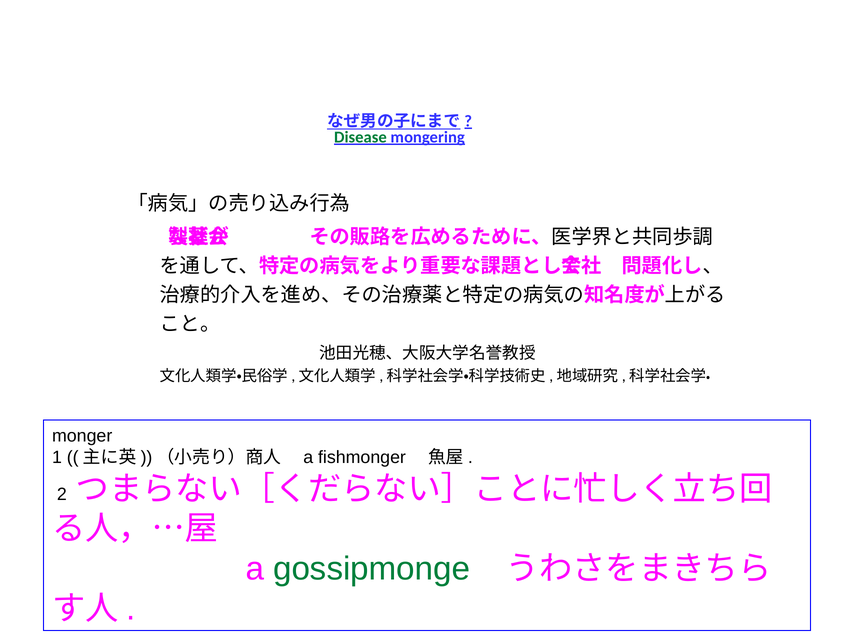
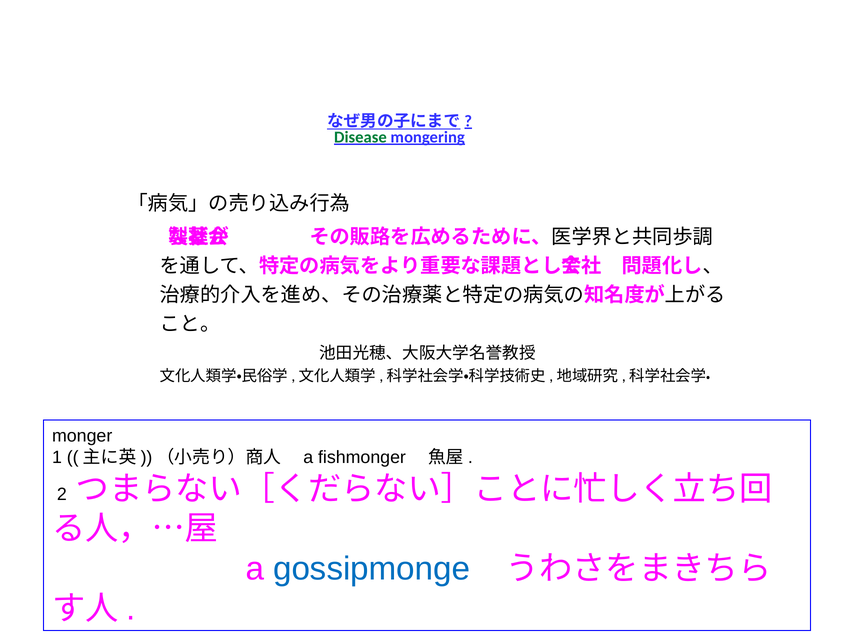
gossipmonge colour: green -> blue
